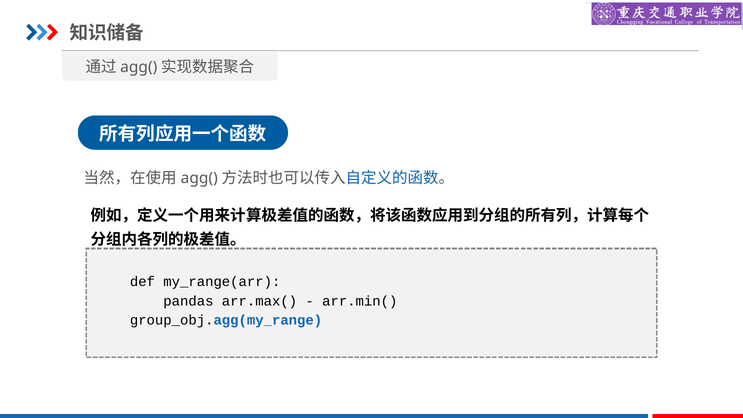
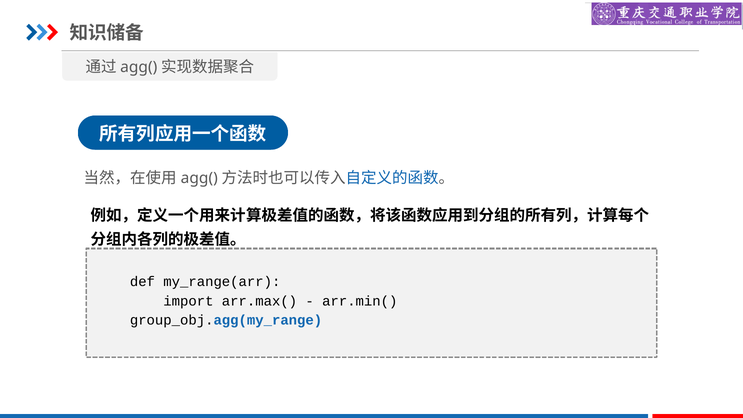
pandas: pandas -> import
